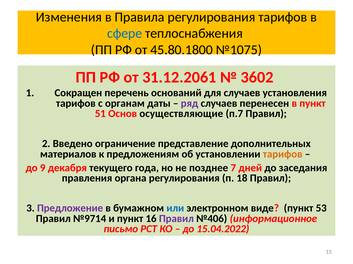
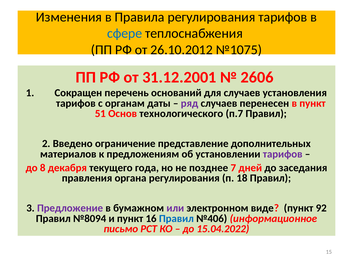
45.80.1800: 45.80.1800 -> 26.10.2012
31.12.2061: 31.12.2061 -> 31.12.2001
3602: 3602 -> 2606
осуществляющие: осуществляющие -> технологического
тарифов at (283, 154) colour: orange -> purple
9: 9 -> 8
или colour: blue -> purple
53: 53 -> 92
№9714: №9714 -> №8094
Правил at (176, 219) colour: purple -> blue
